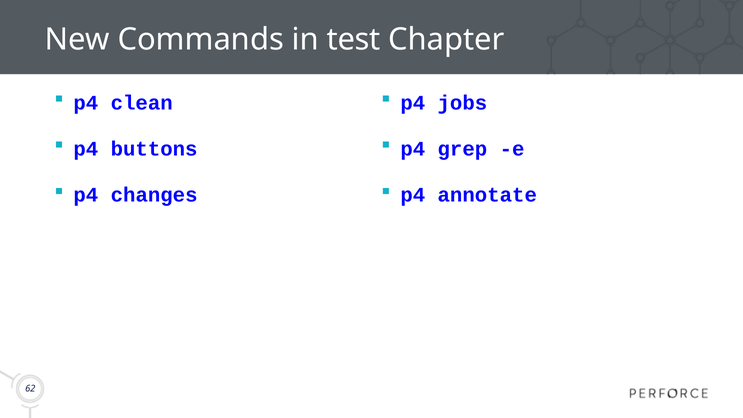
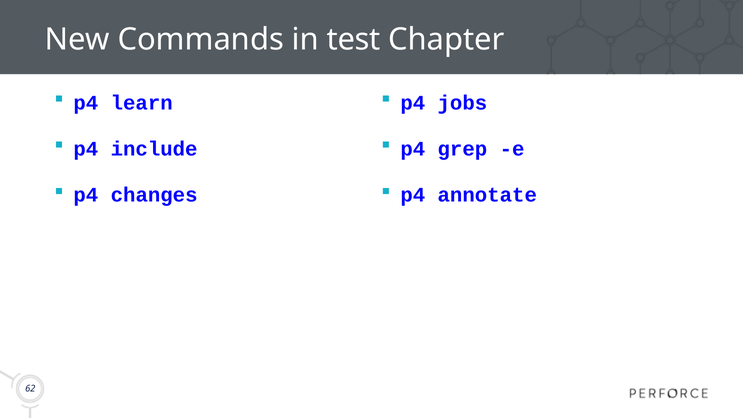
clean: clean -> learn
buttons: buttons -> include
